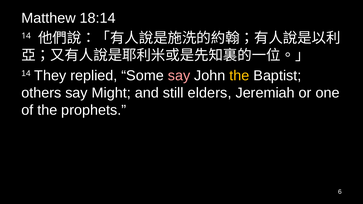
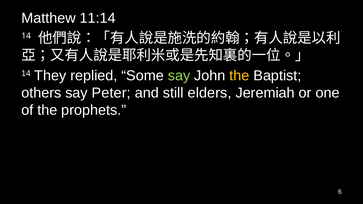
18:14: 18:14 -> 11:14
say at (179, 76) colour: pink -> light green
Might: Might -> Peter
